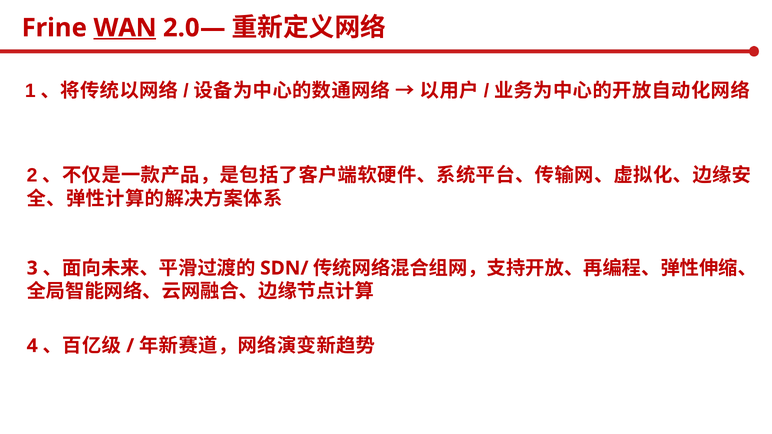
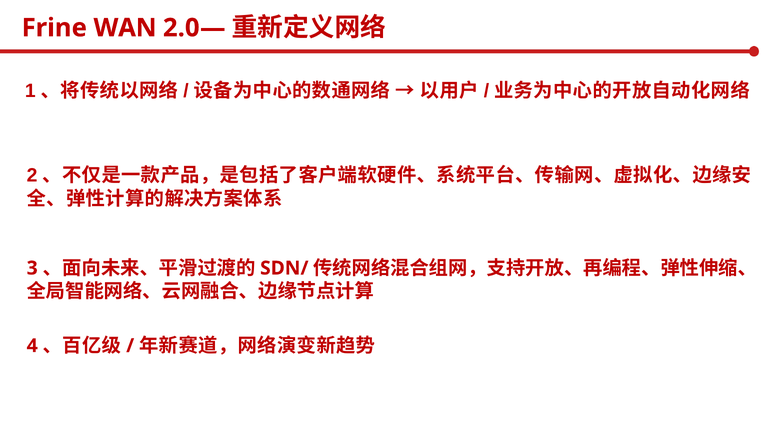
WAN underline: present -> none
